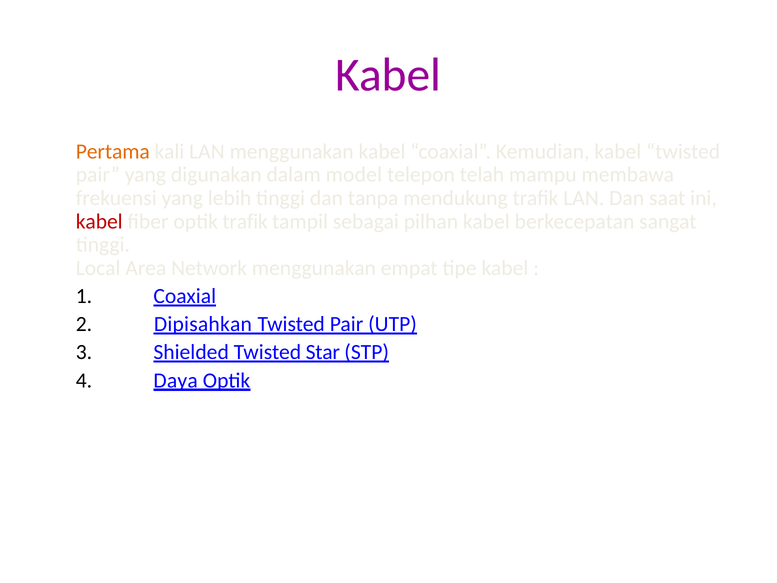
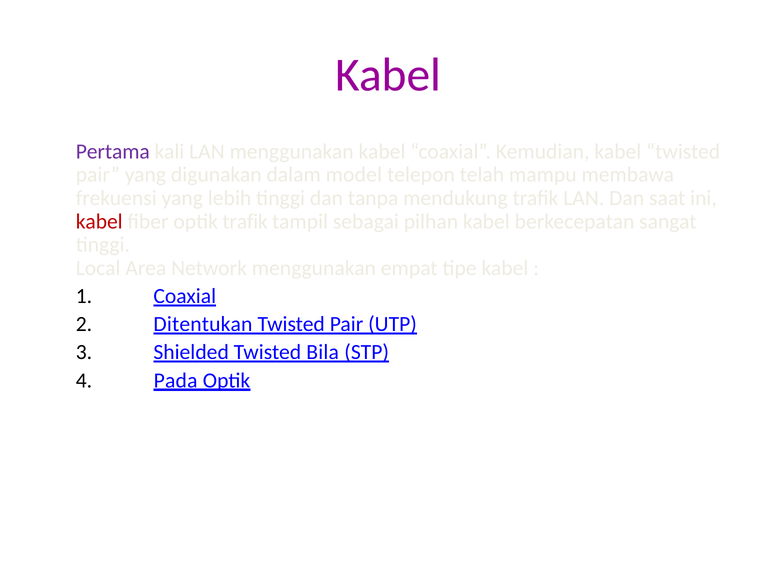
Pertama colour: orange -> purple
Dipisahkan: Dipisahkan -> Ditentukan
Star: Star -> Bila
Daya: Daya -> Pada
